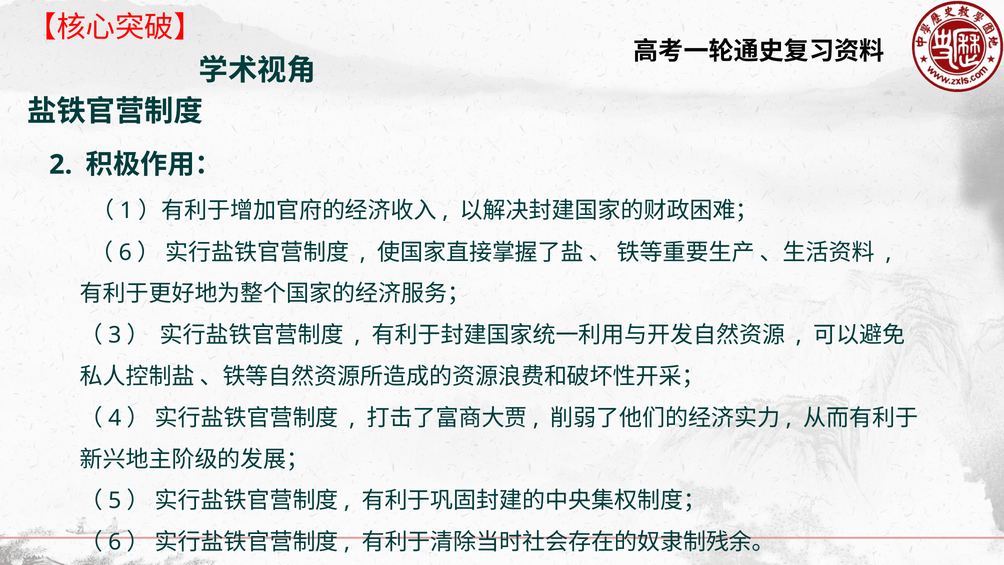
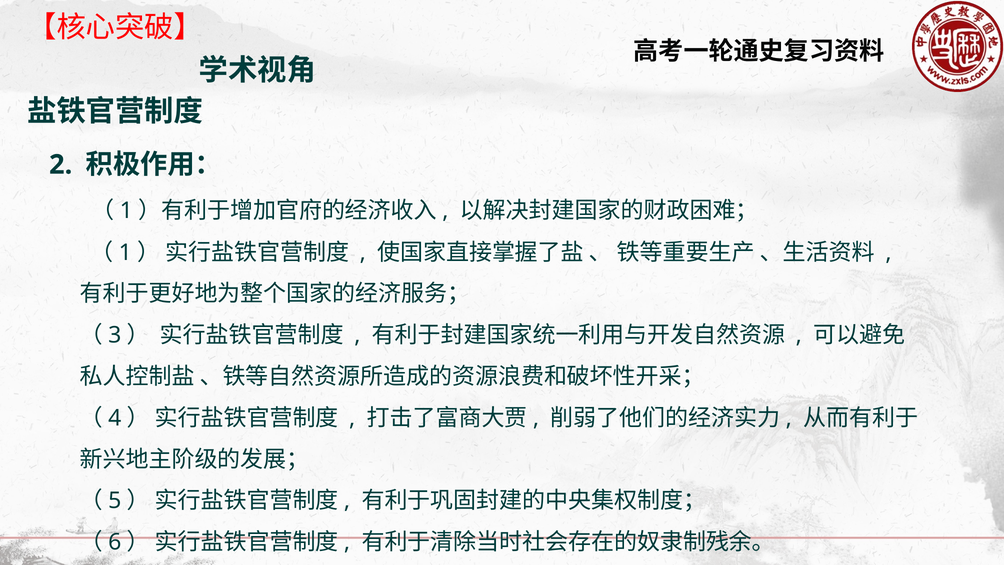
6 at (125, 252): 6 -> 1
